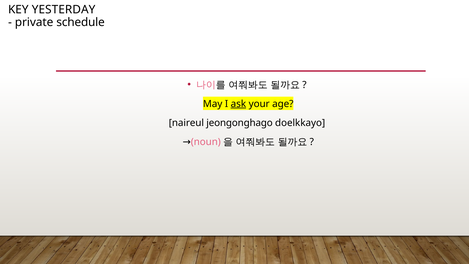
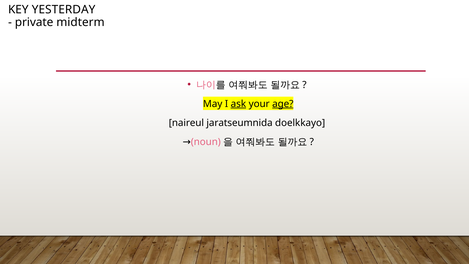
schedule: schedule -> midterm
age underline: none -> present
jeongonghago: jeongonghago -> jaratseumnida
